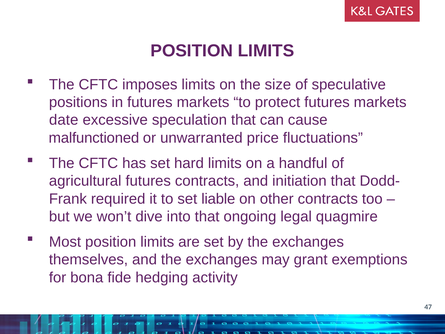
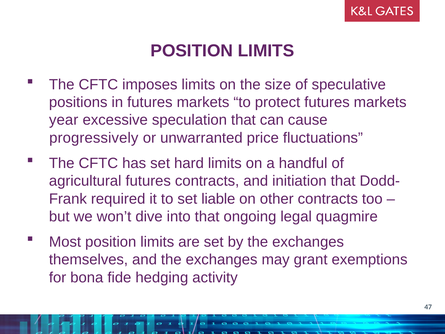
date: date -> year
malfunctioned: malfunctioned -> progressively
